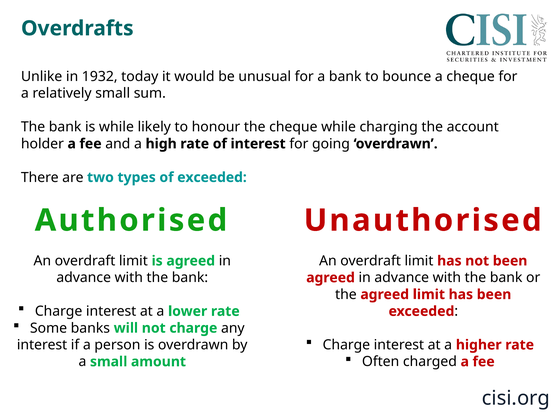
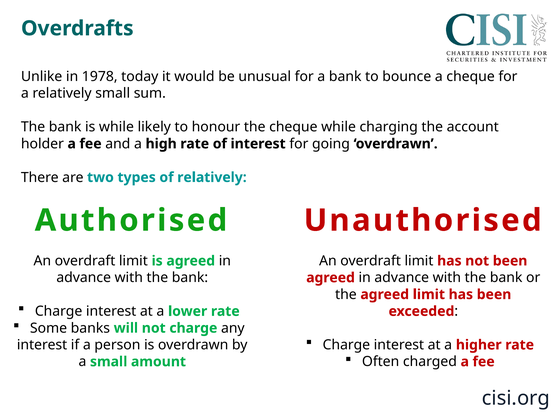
1932: 1932 -> 1978
of exceeded: exceeded -> relatively
